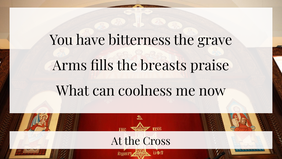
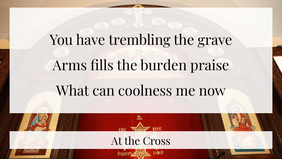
bitterness: bitterness -> trembling
breasts: breasts -> burden
